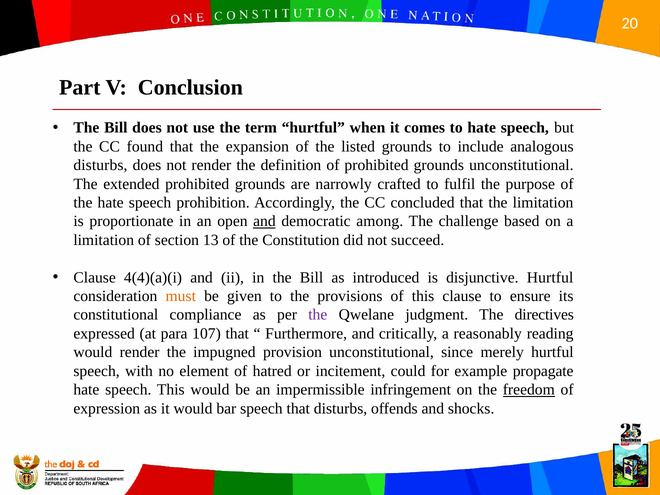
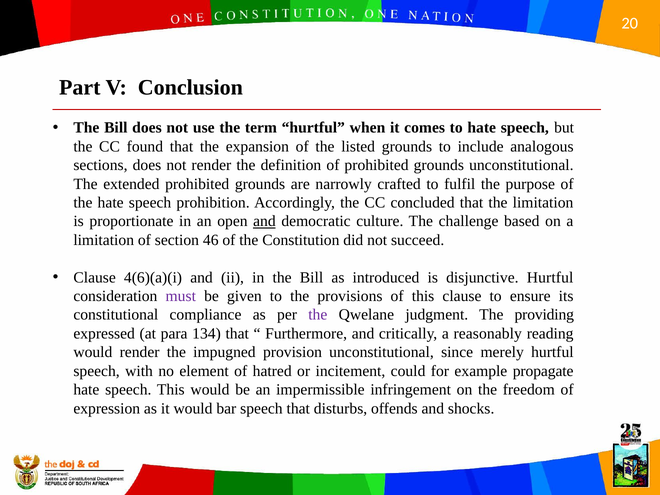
disturbs at (100, 165): disturbs -> sections
among: among -> culture
13: 13 -> 46
4(4)(a)(i: 4(4)(a)(i -> 4(6)(a)(i
must colour: orange -> purple
directives: directives -> providing
107: 107 -> 134
freedom underline: present -> none
